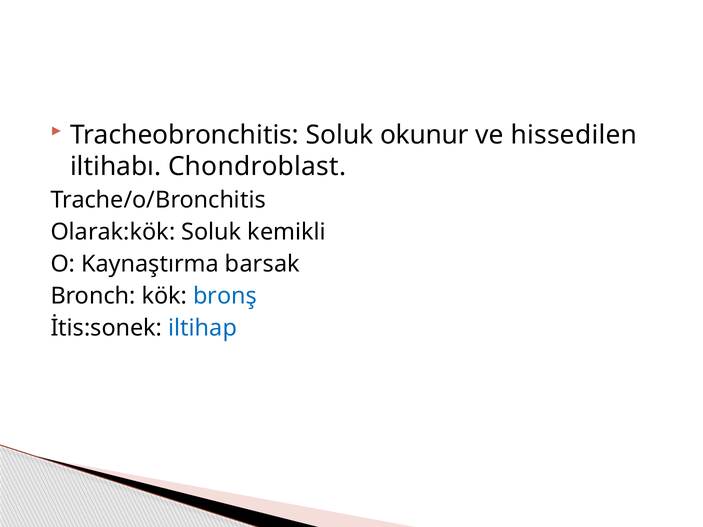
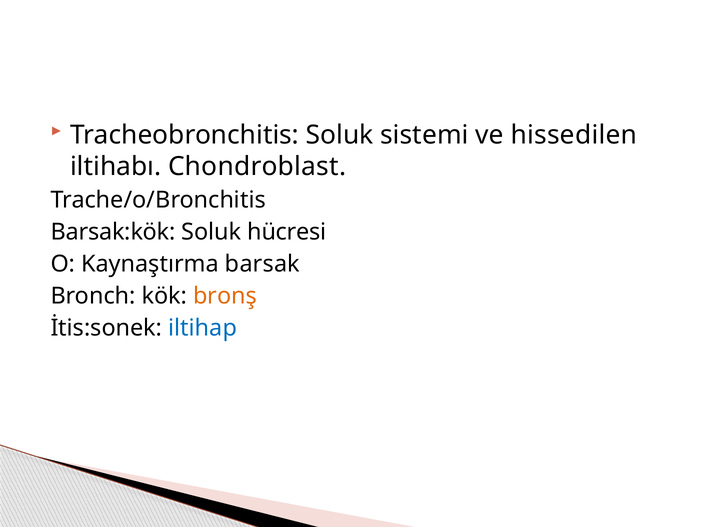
okunur: okunur -> sistemi
Olarak:kök: Olarak:kök -> Barsak:kök
kemikli: kemikli -> hücresi
bronş colour: blue -> orange
